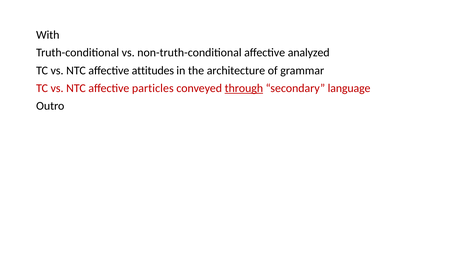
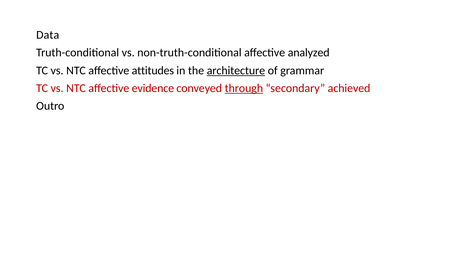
With: With -> Data
architecture underline: none -> present
particles: particles -> evidence
language: language -> achieved
